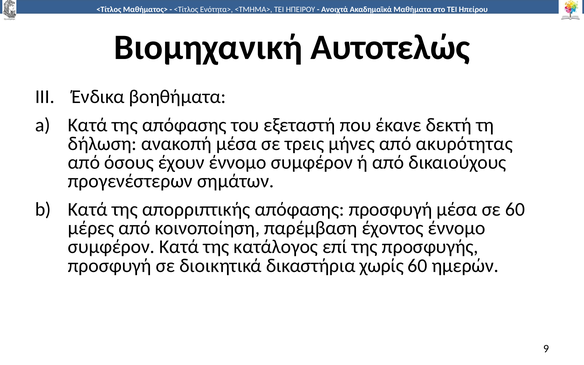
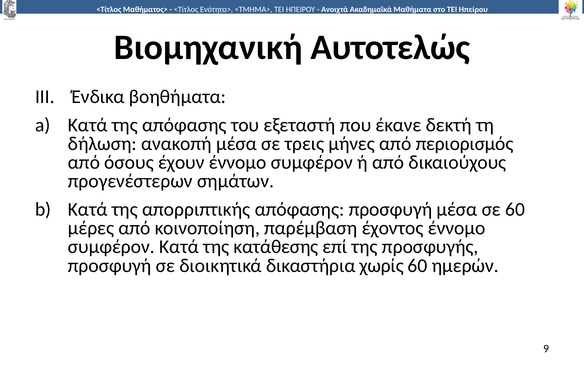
ακυρότητας: ακυρότητας -> περιορισμός
κατάλογος: κατάλογος -> κατάθεσης
